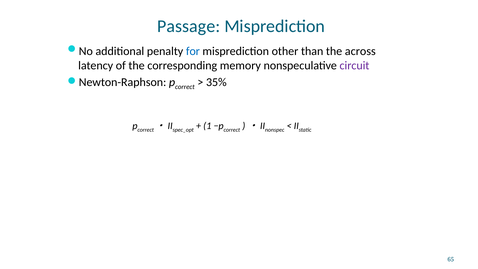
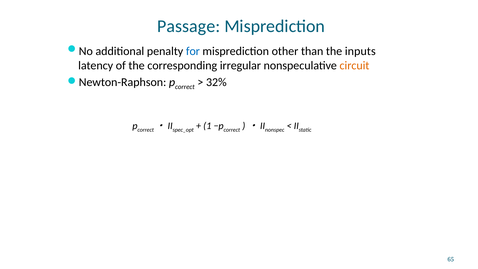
across: across -> inputs
memory: memory -> irregular
circuit colour: purple -> orange
35%: 35% -> 32%
